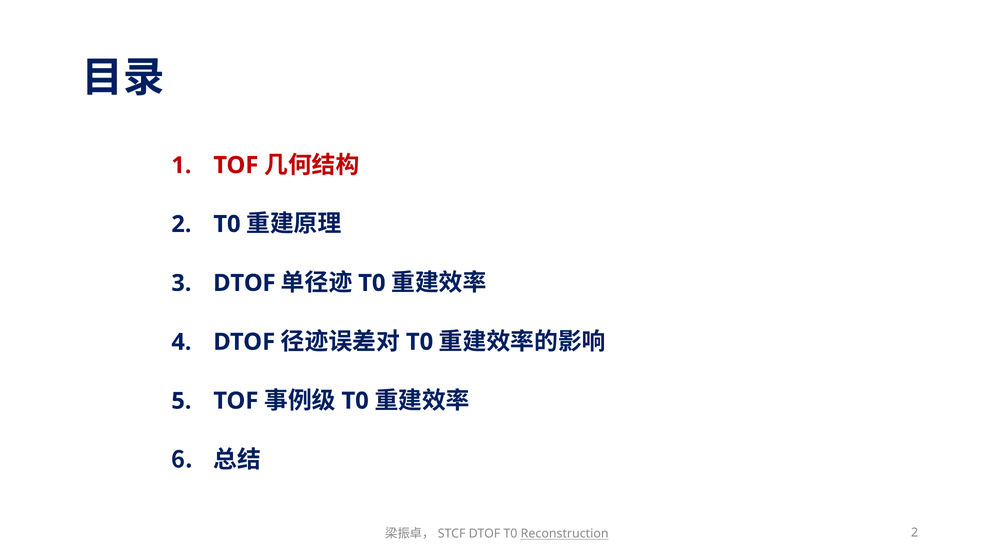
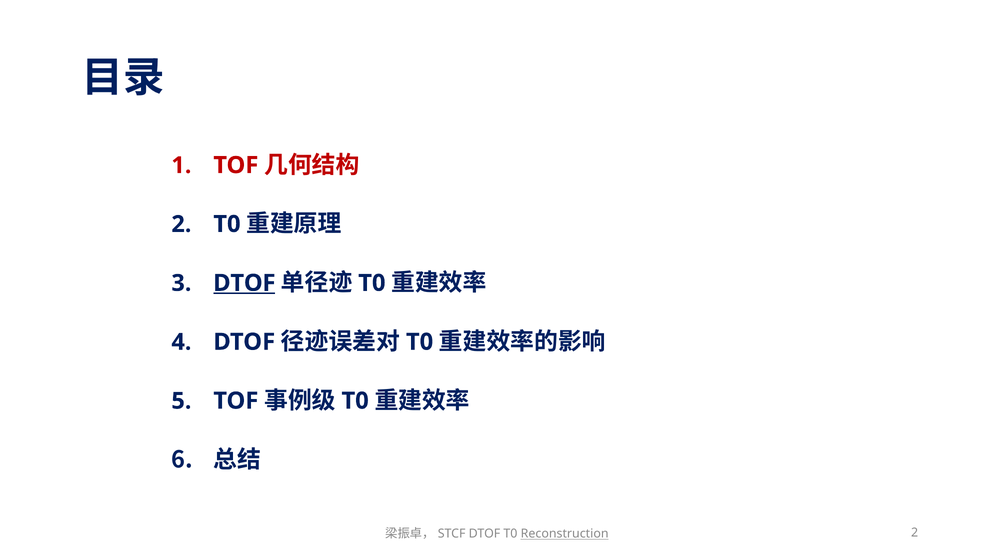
DTOF at (244, 283) underline: none -> present
